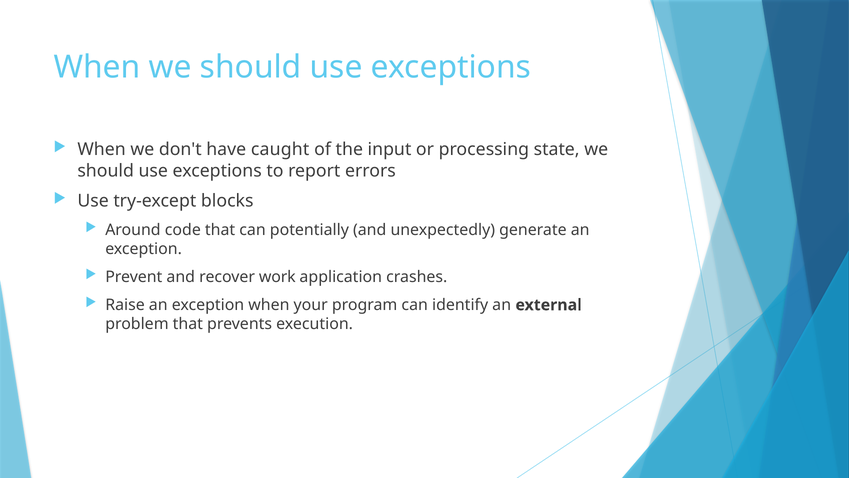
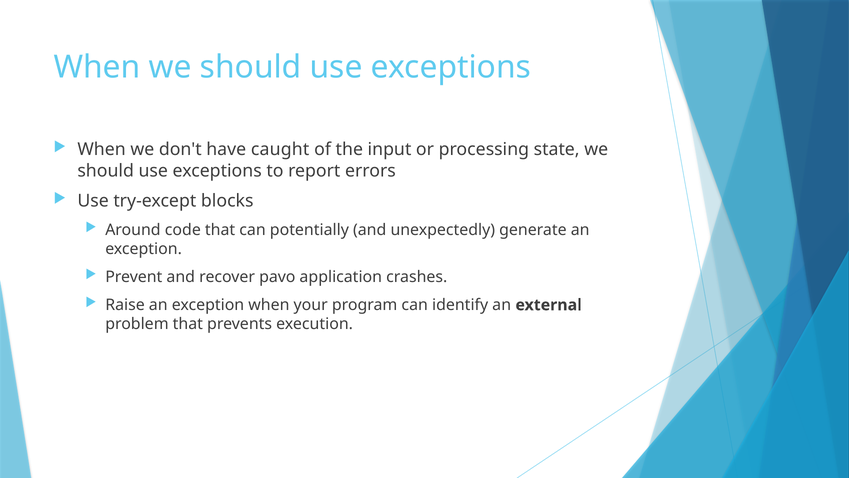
work: work -> pavo
